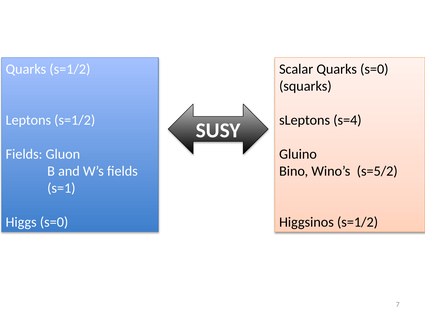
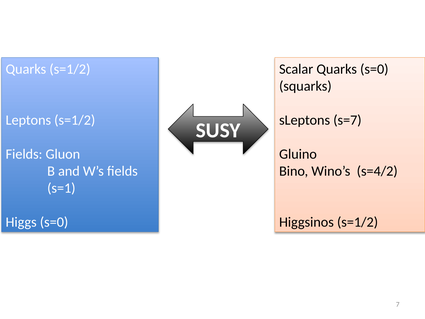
s=4: s=4 -> s=7
s=5/2: s=5/2 -> s=4/2
